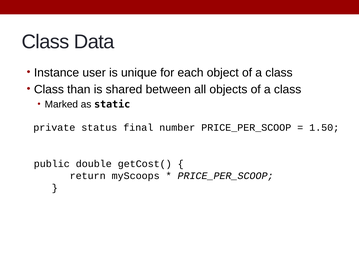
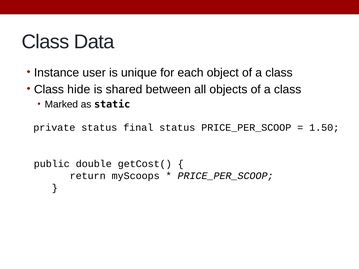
than: than -> hide
final number: number -> status
